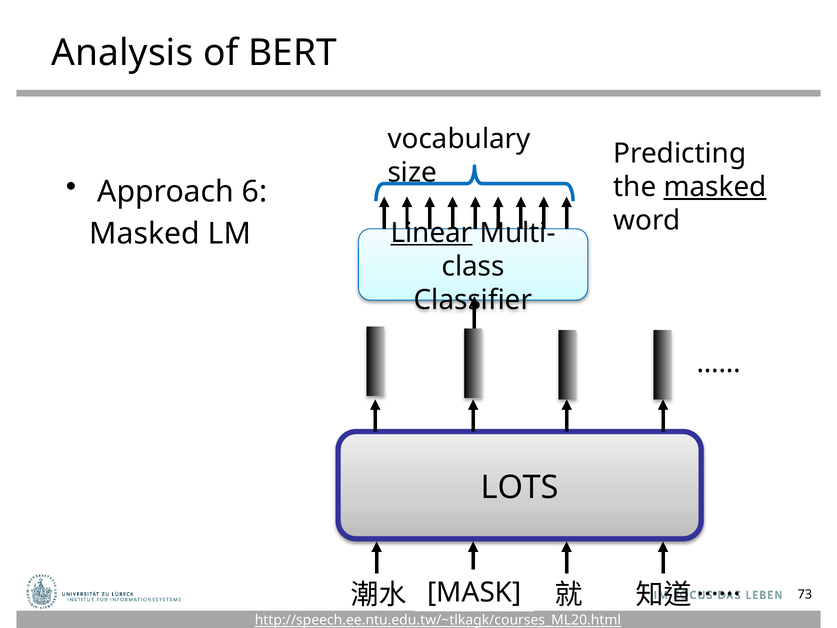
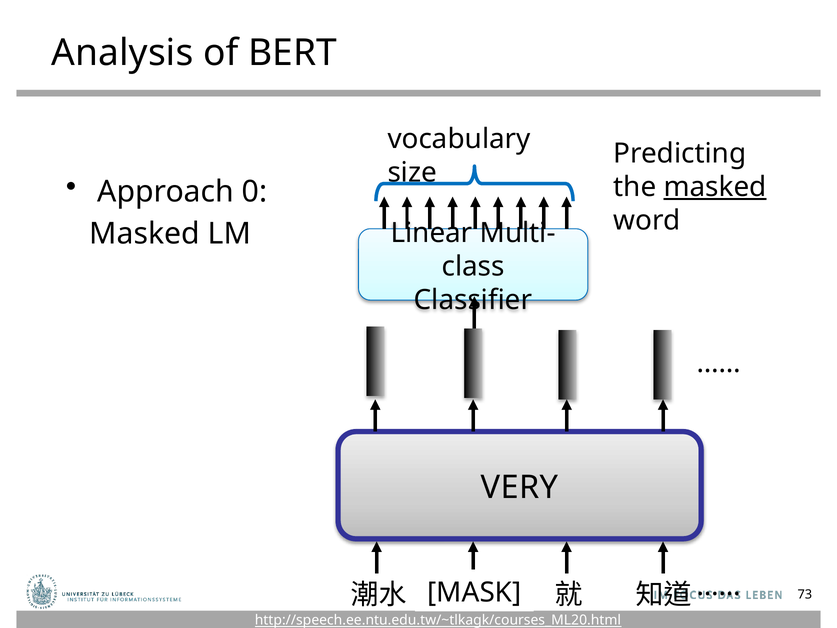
6: 6 -> 0
Linear underline: present -> none
LOTS: LOTS -> VERY
